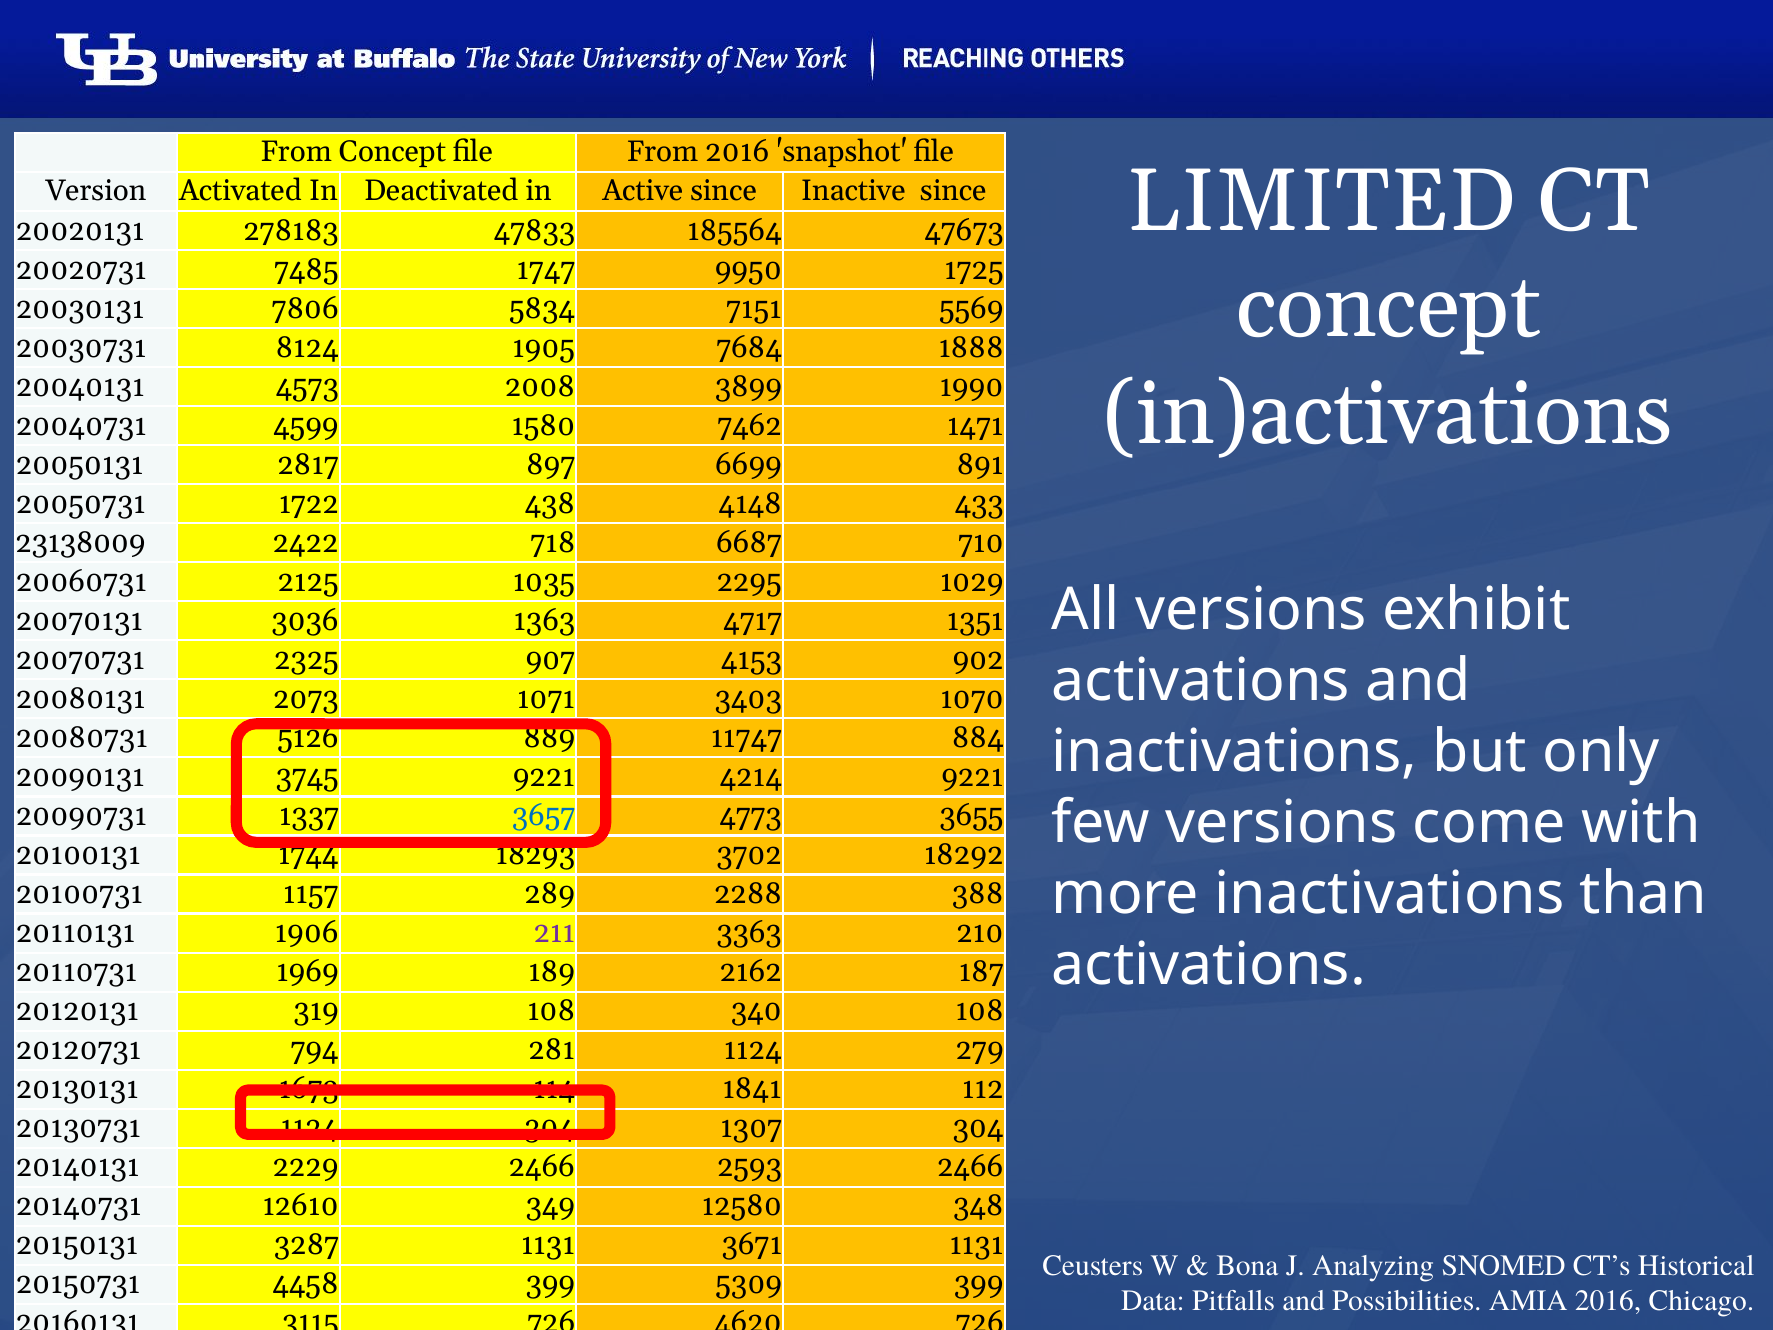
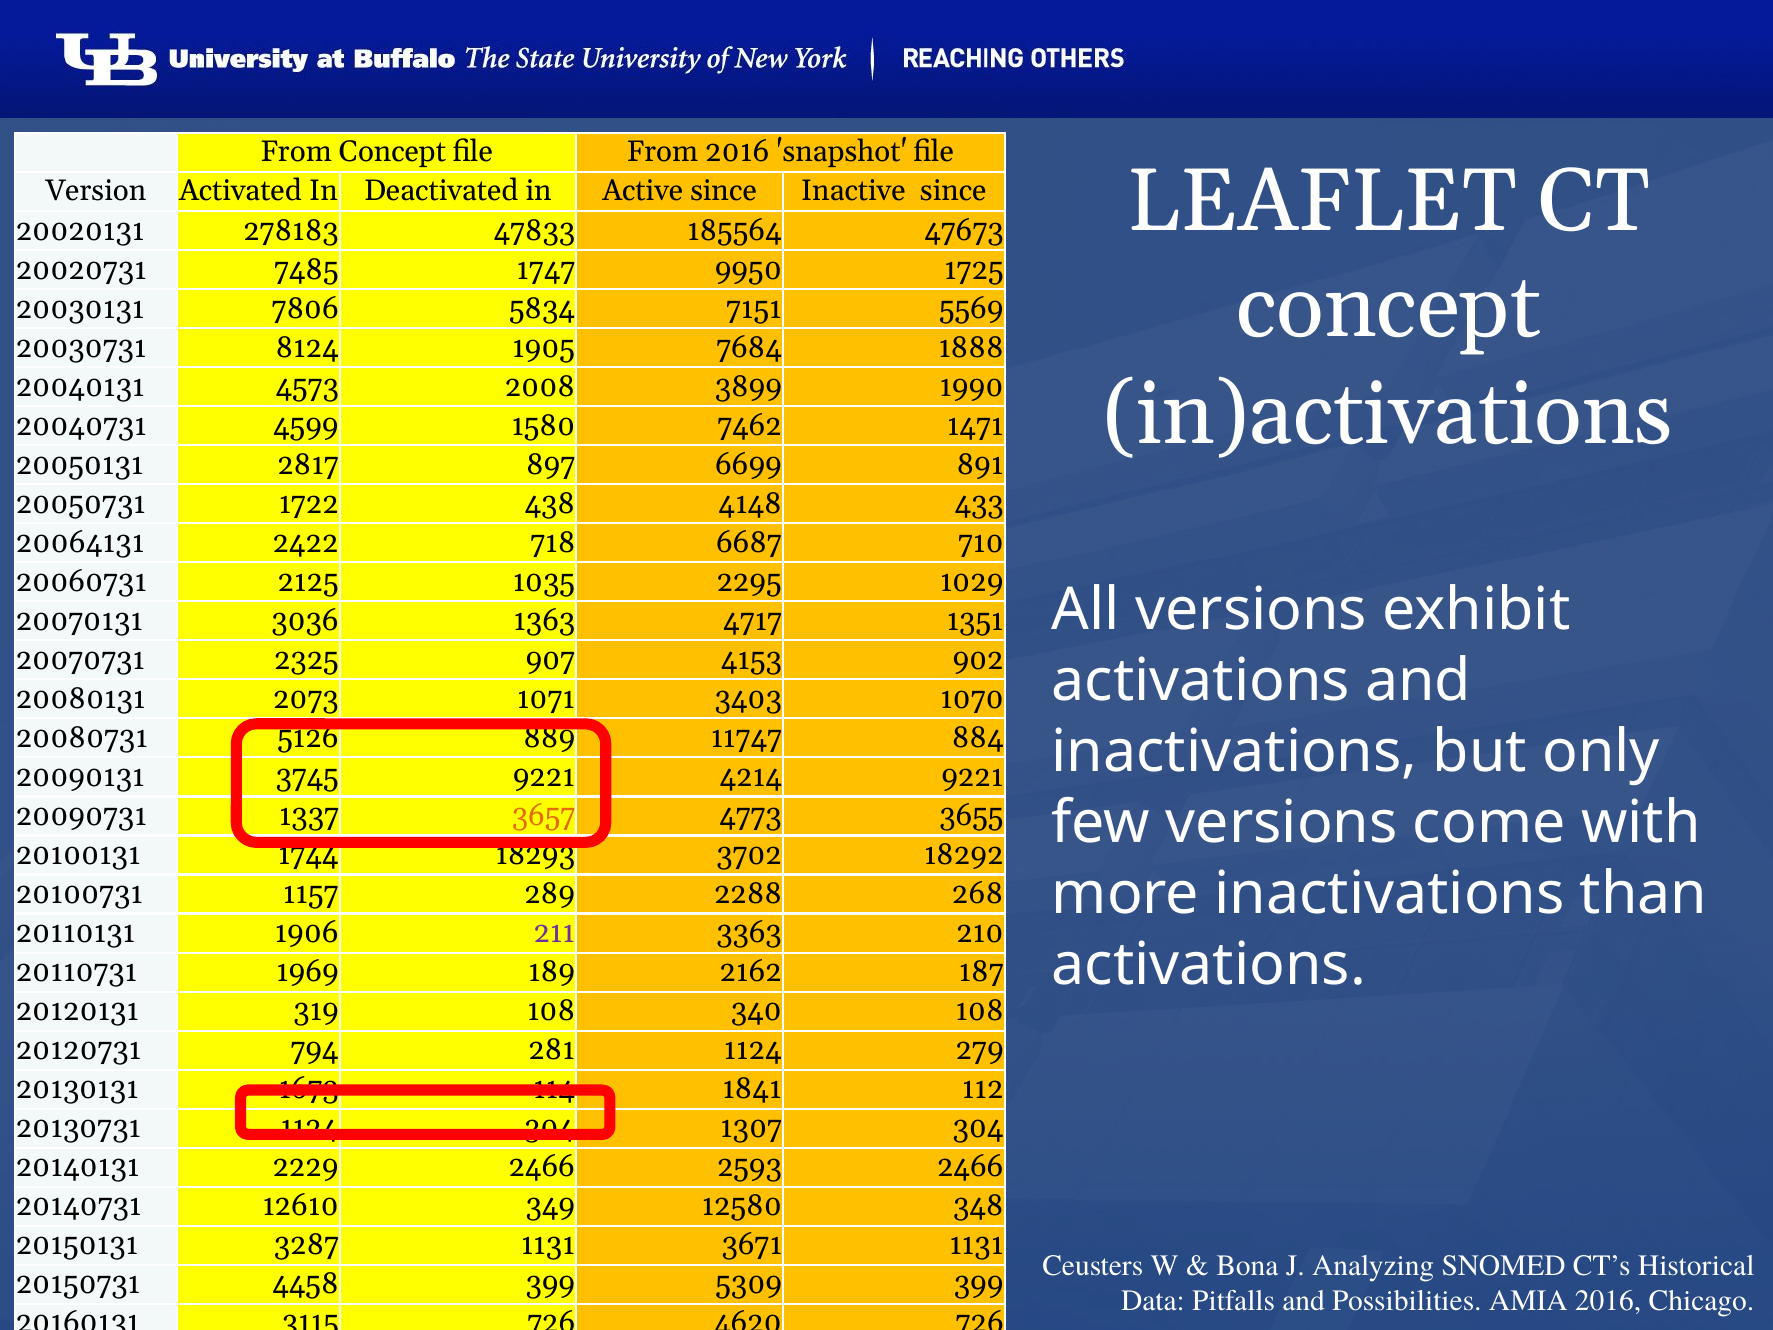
LIMITED: LIMITED -> LEAFLET
23138009: 23138009 -> 20064131
3657 colour: blue -> orange
388: 388 -> 268
